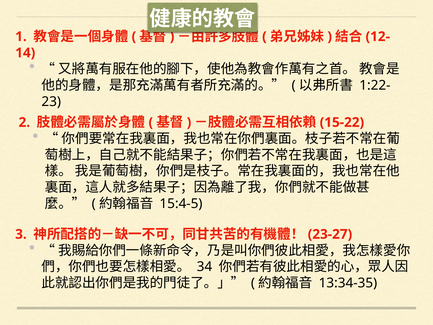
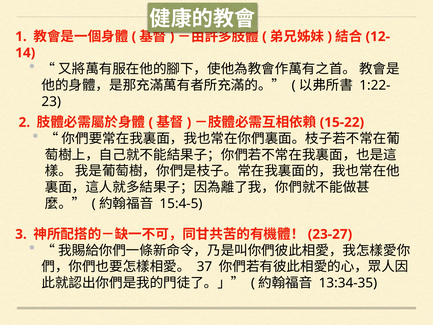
34: 34 -> 37
